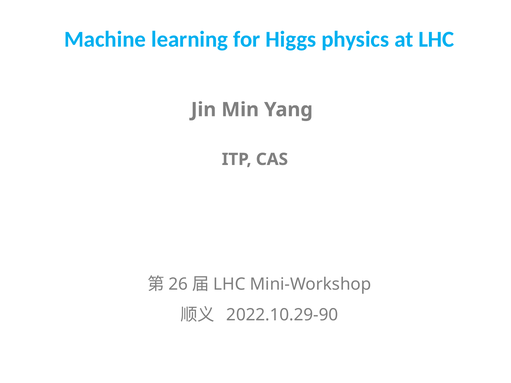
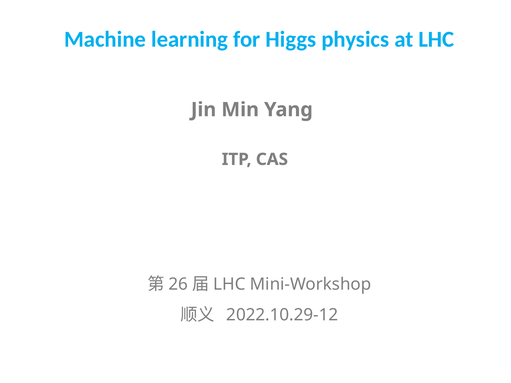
2022.10.29-90: 2022.10.29-90 -> 2022.10.29-12
